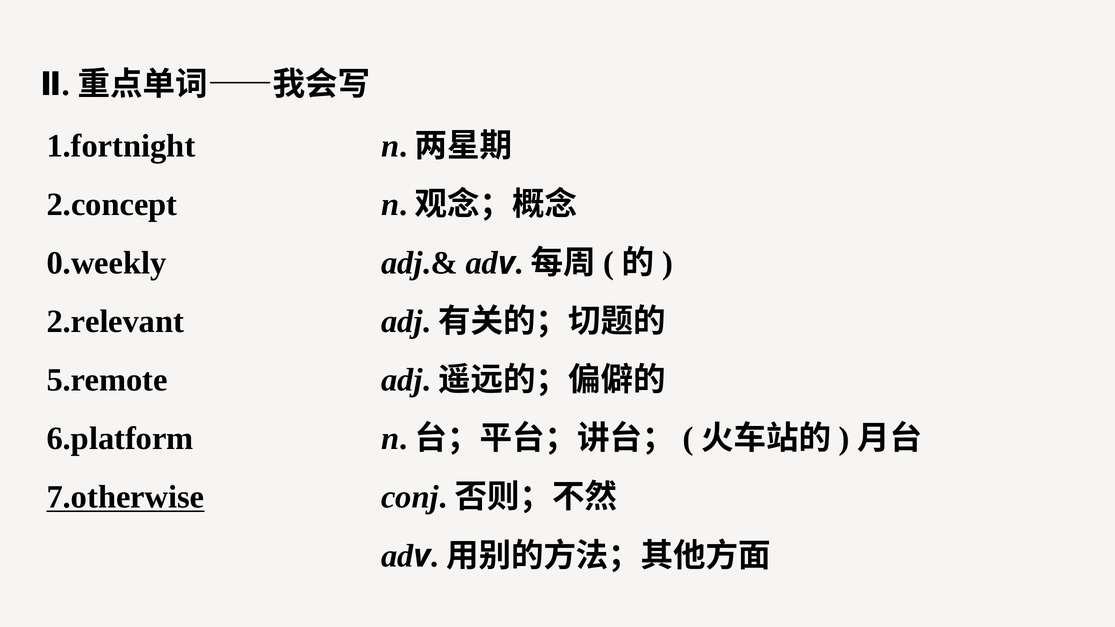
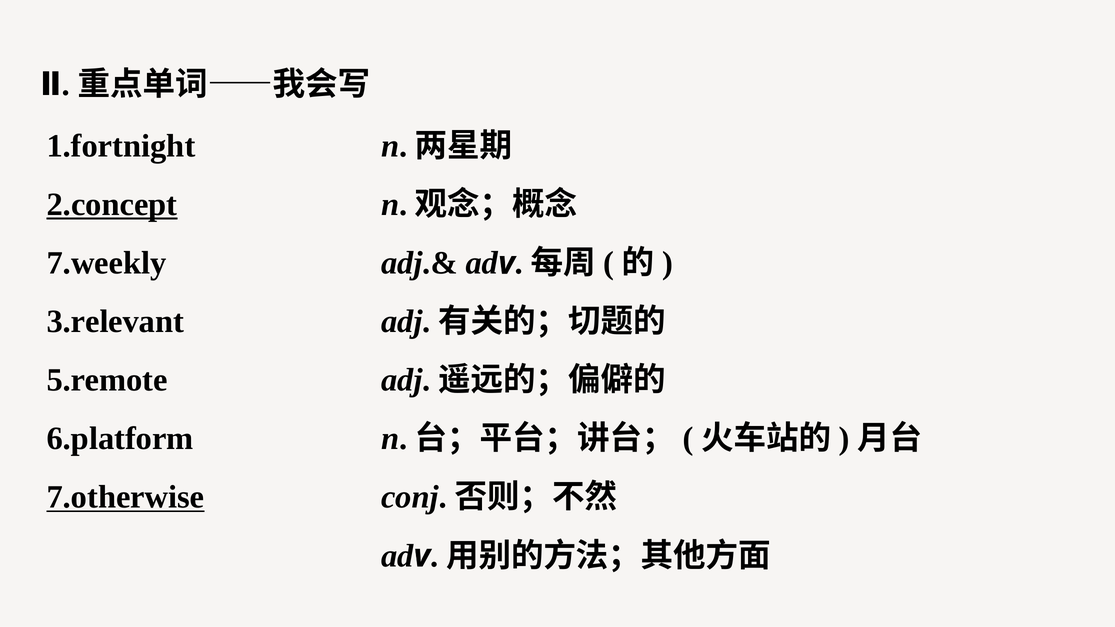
2.concept underline: none -> present
0.weekly: 0.weekly -> 7.weekly
2.relevant: 2.relevant -> 3.relevant
